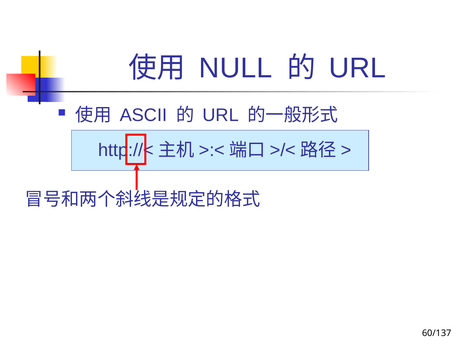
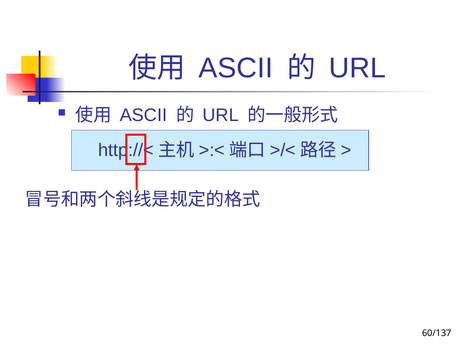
NULL at (236, 68): NULL -> ASCII
